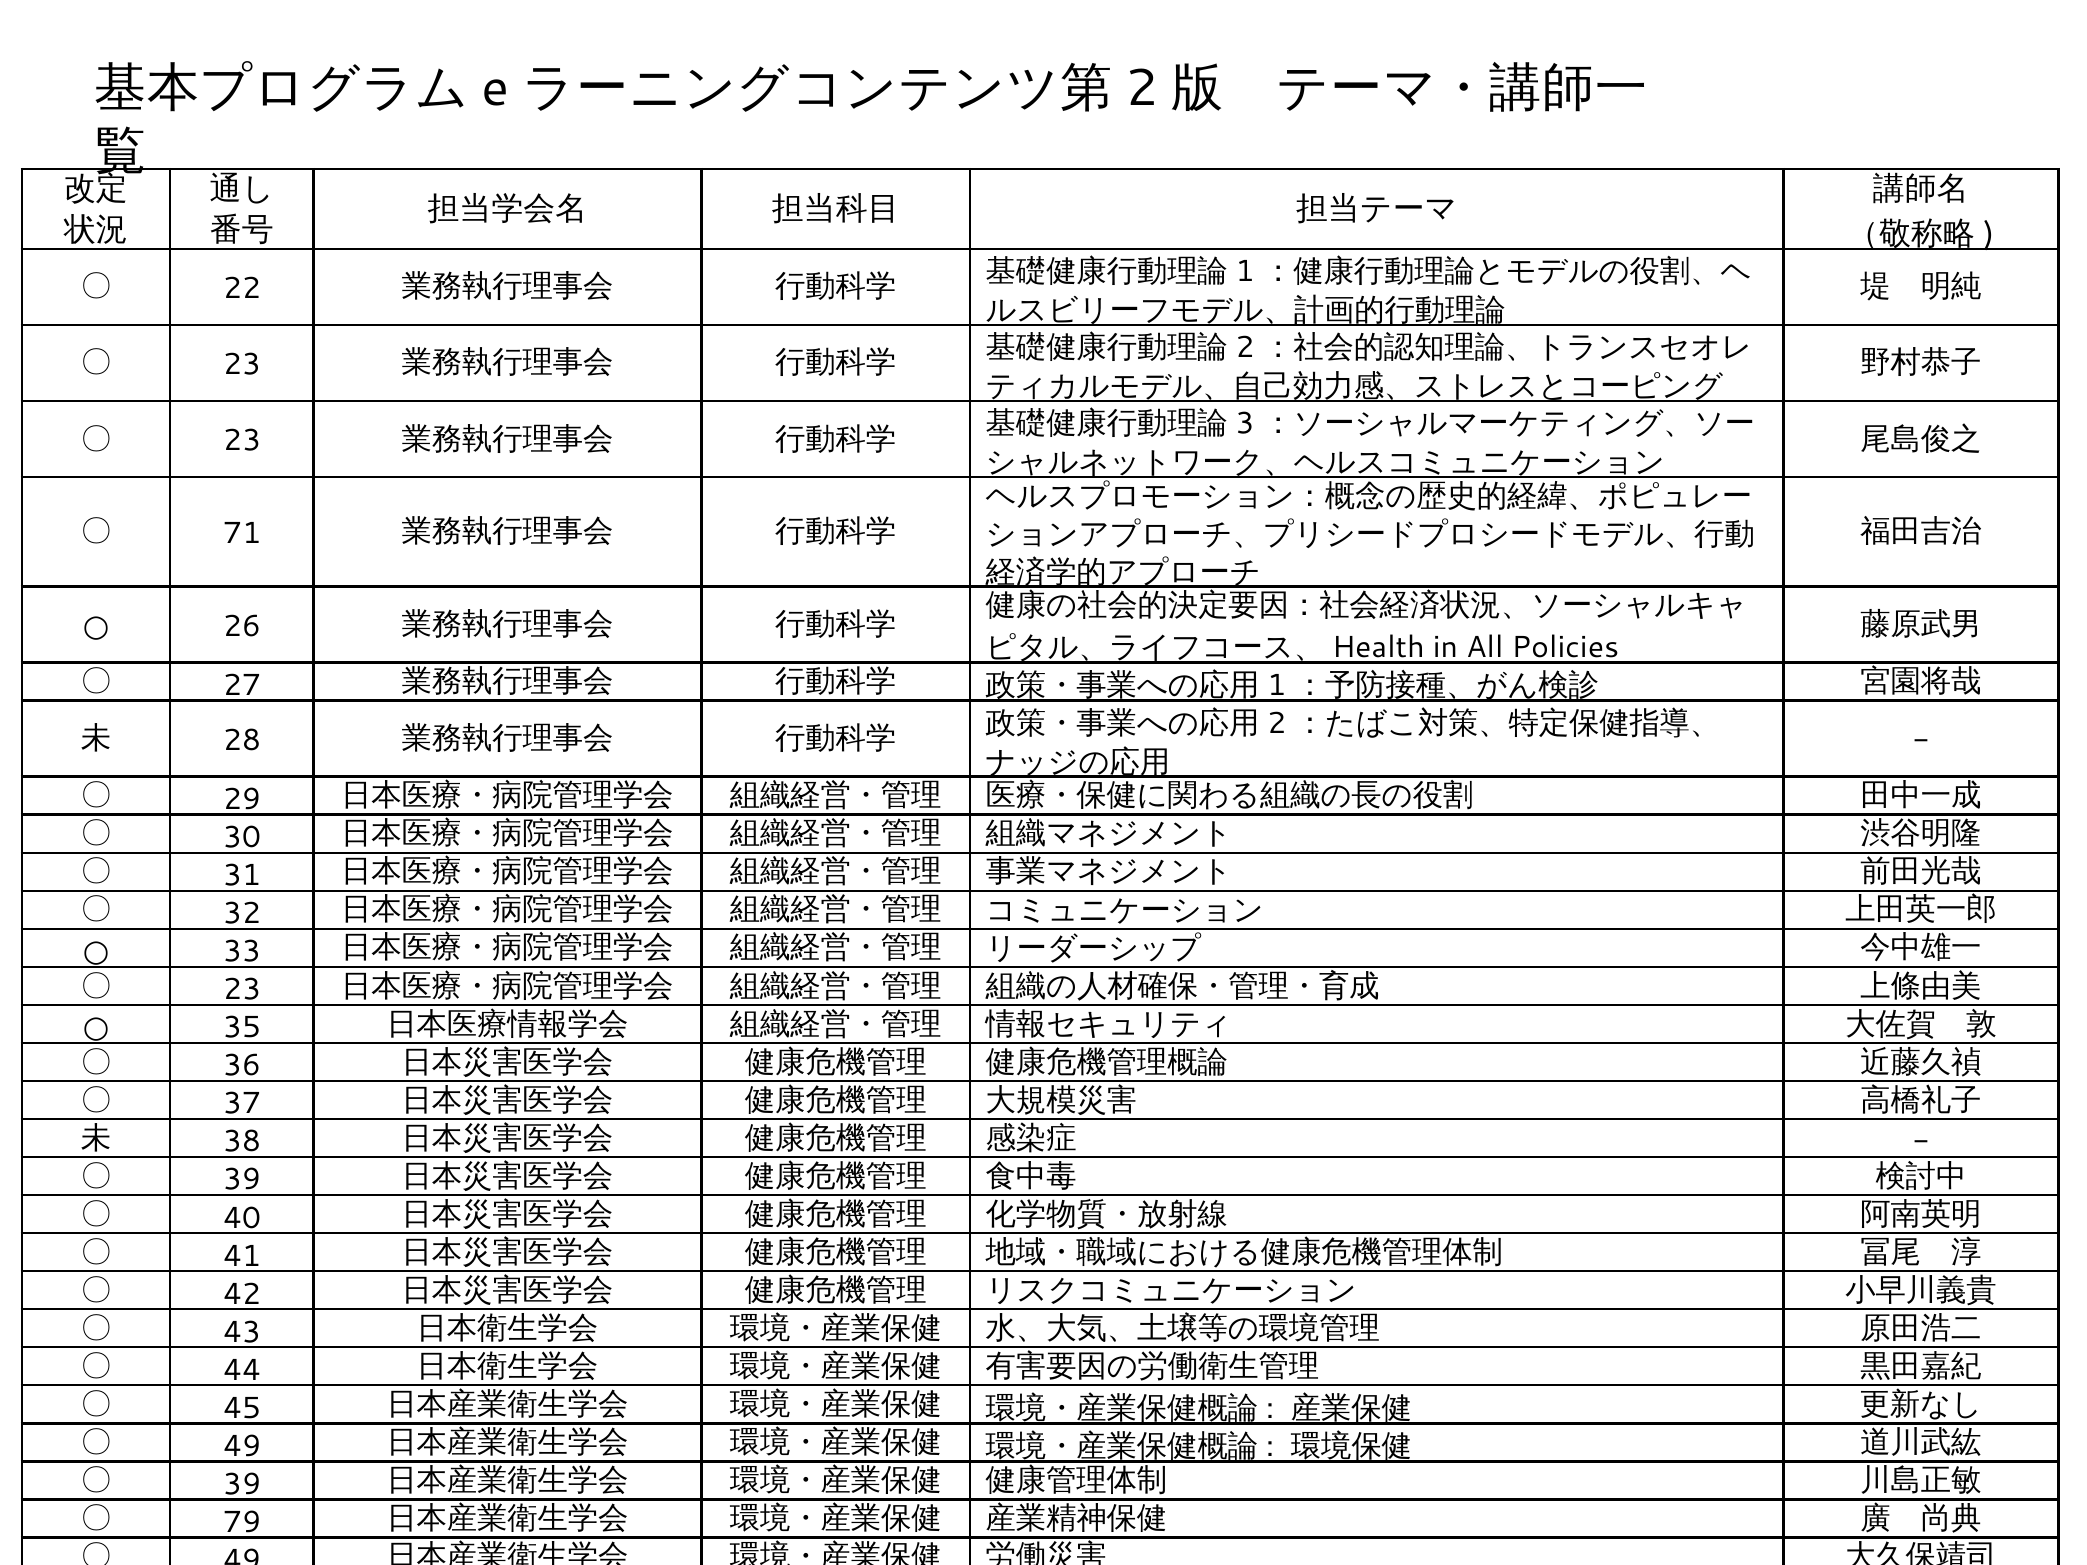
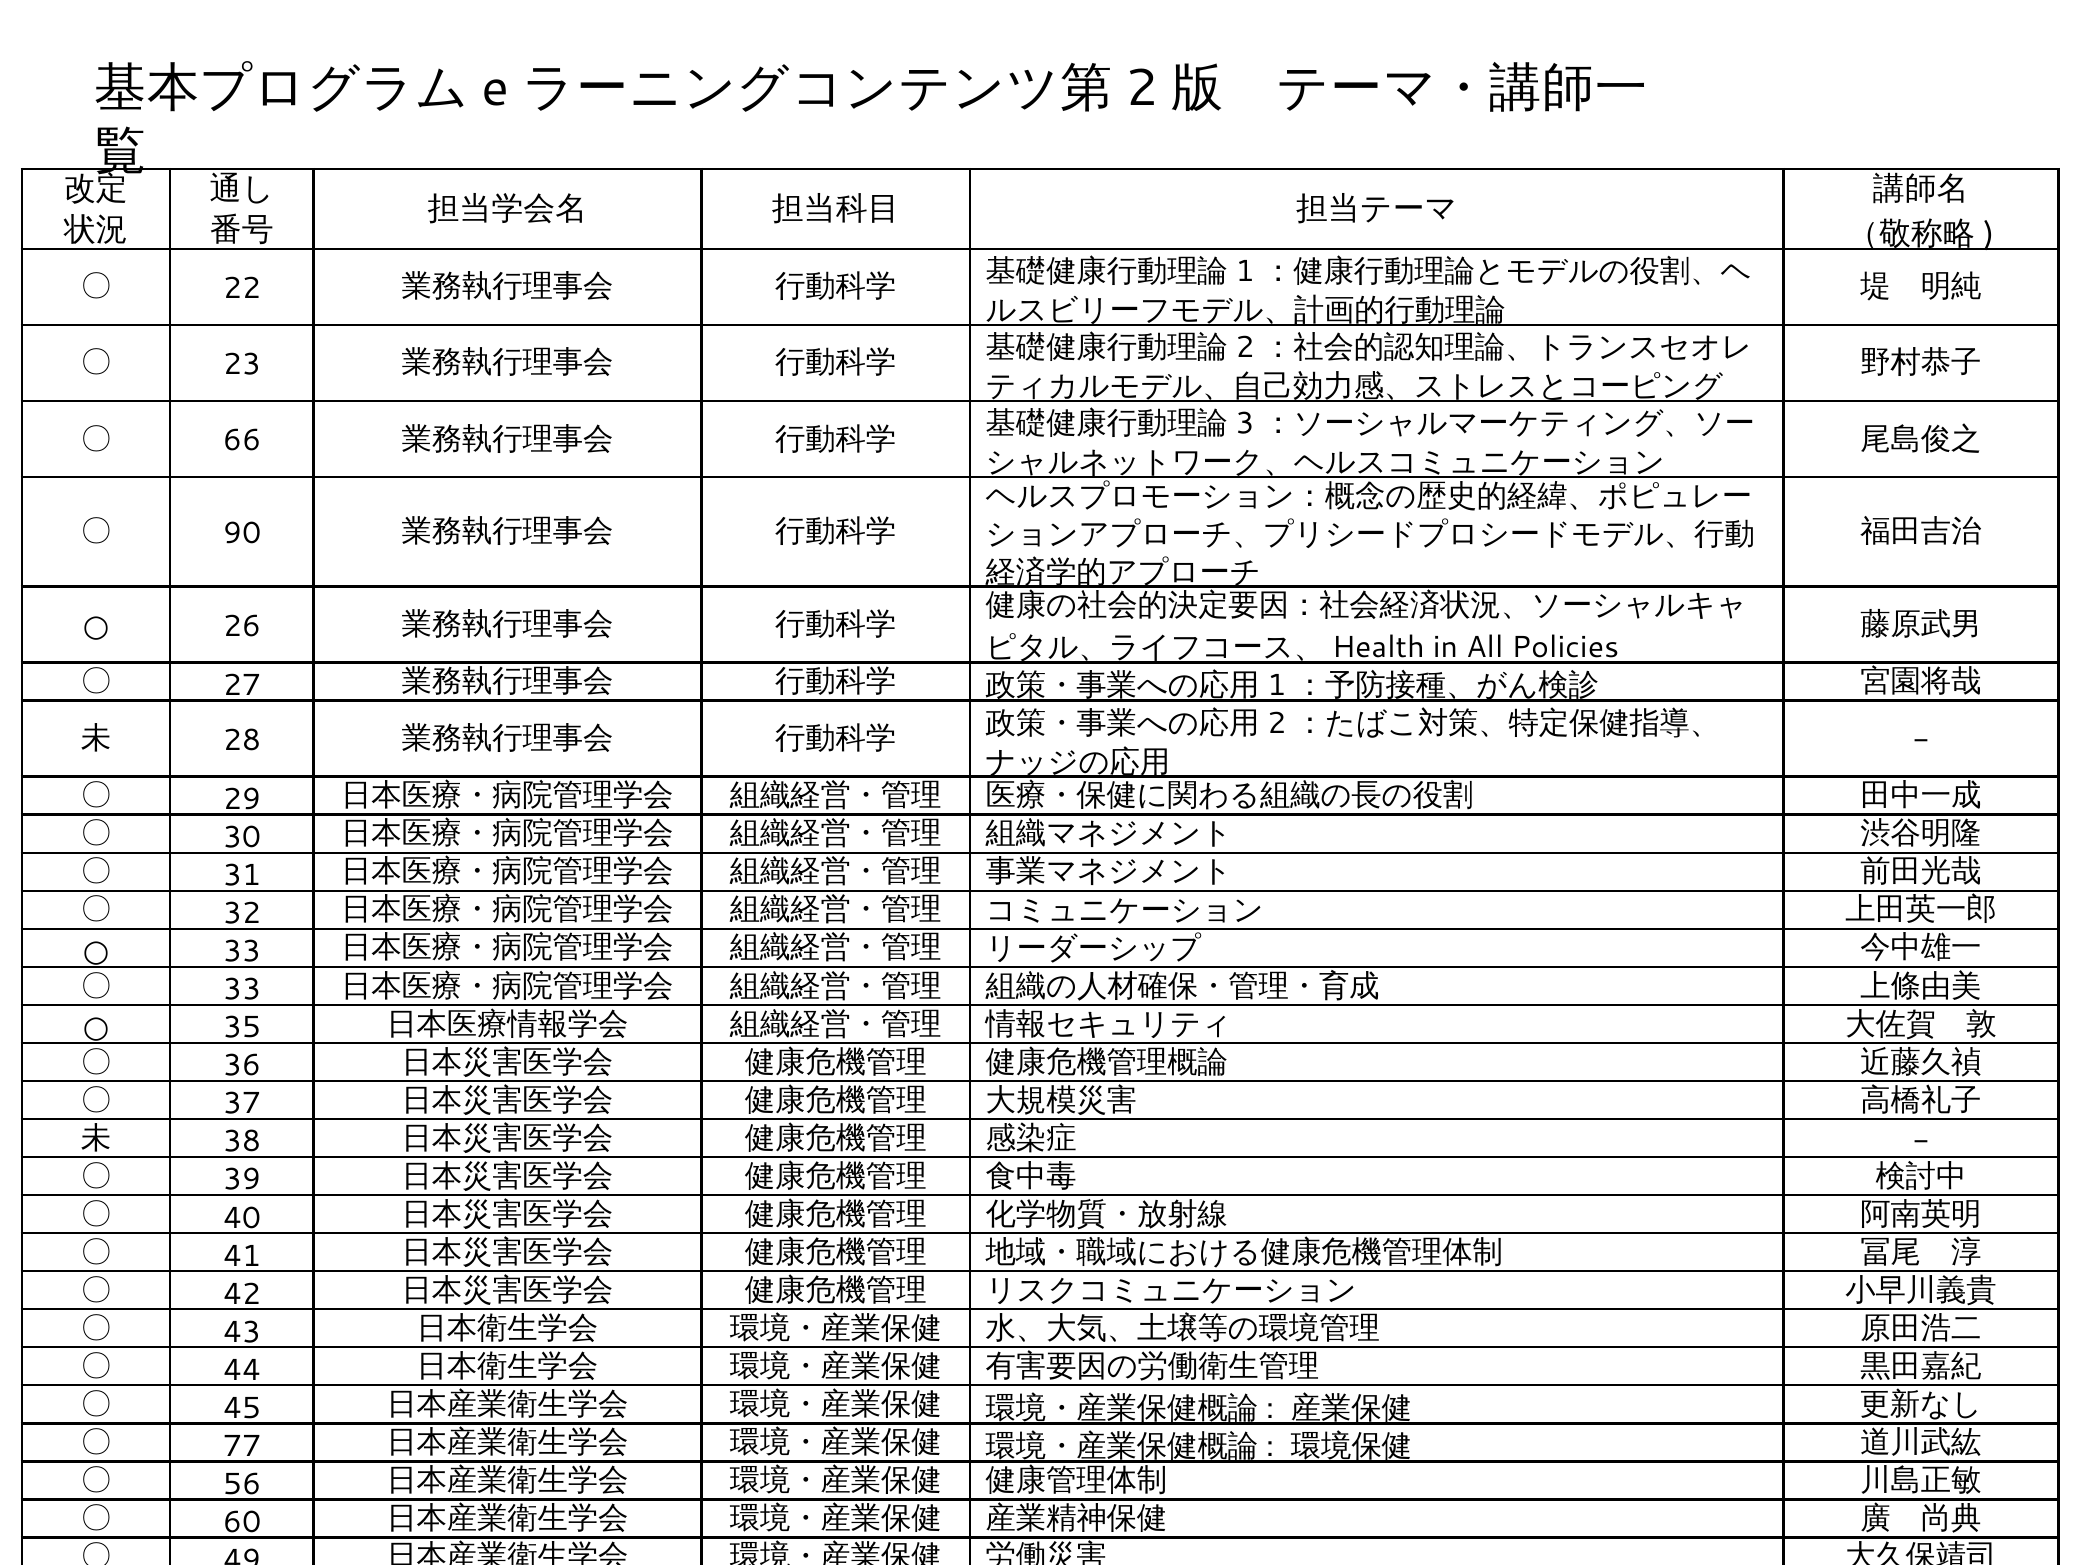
23 at (242, 441): 23 -> 66
71: 71 -> 90
23 at (242, 990): 23 -> 33
49 at (242, 1446): 49 -> 77
39 at (242, 1484): 39 -> 56
79: 79 -> 60
